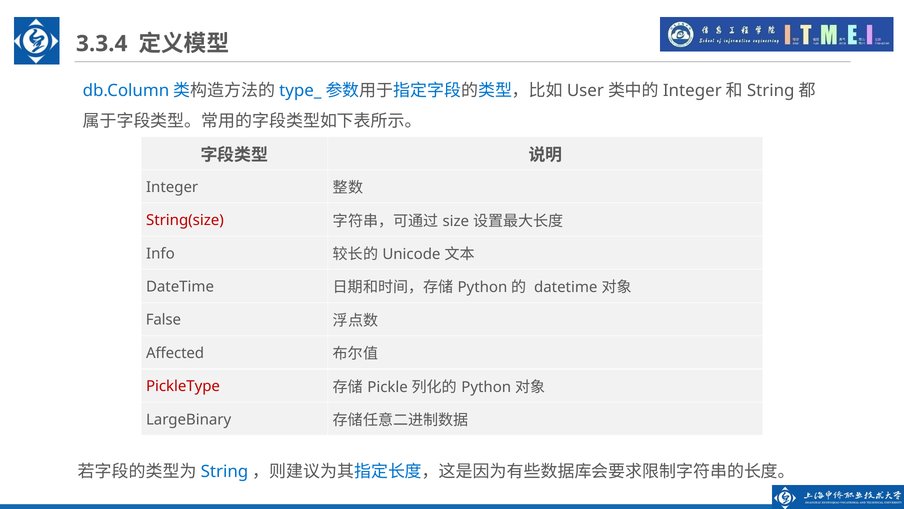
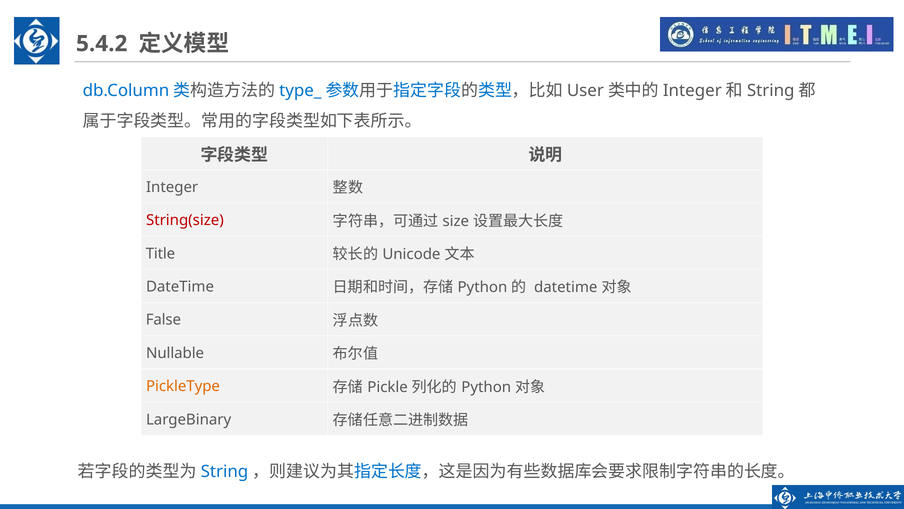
3.3.4: 3.3.4 -> 5.4.2
Info: Info -> Title
Affected: Affected -> Nullable
PickleType colour: red -> orange
